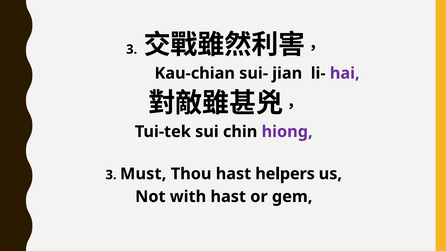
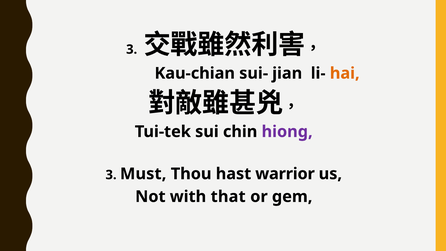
hai colour: purple -> orange
helpers: helpers -> warrior
with hast: hast -> that
